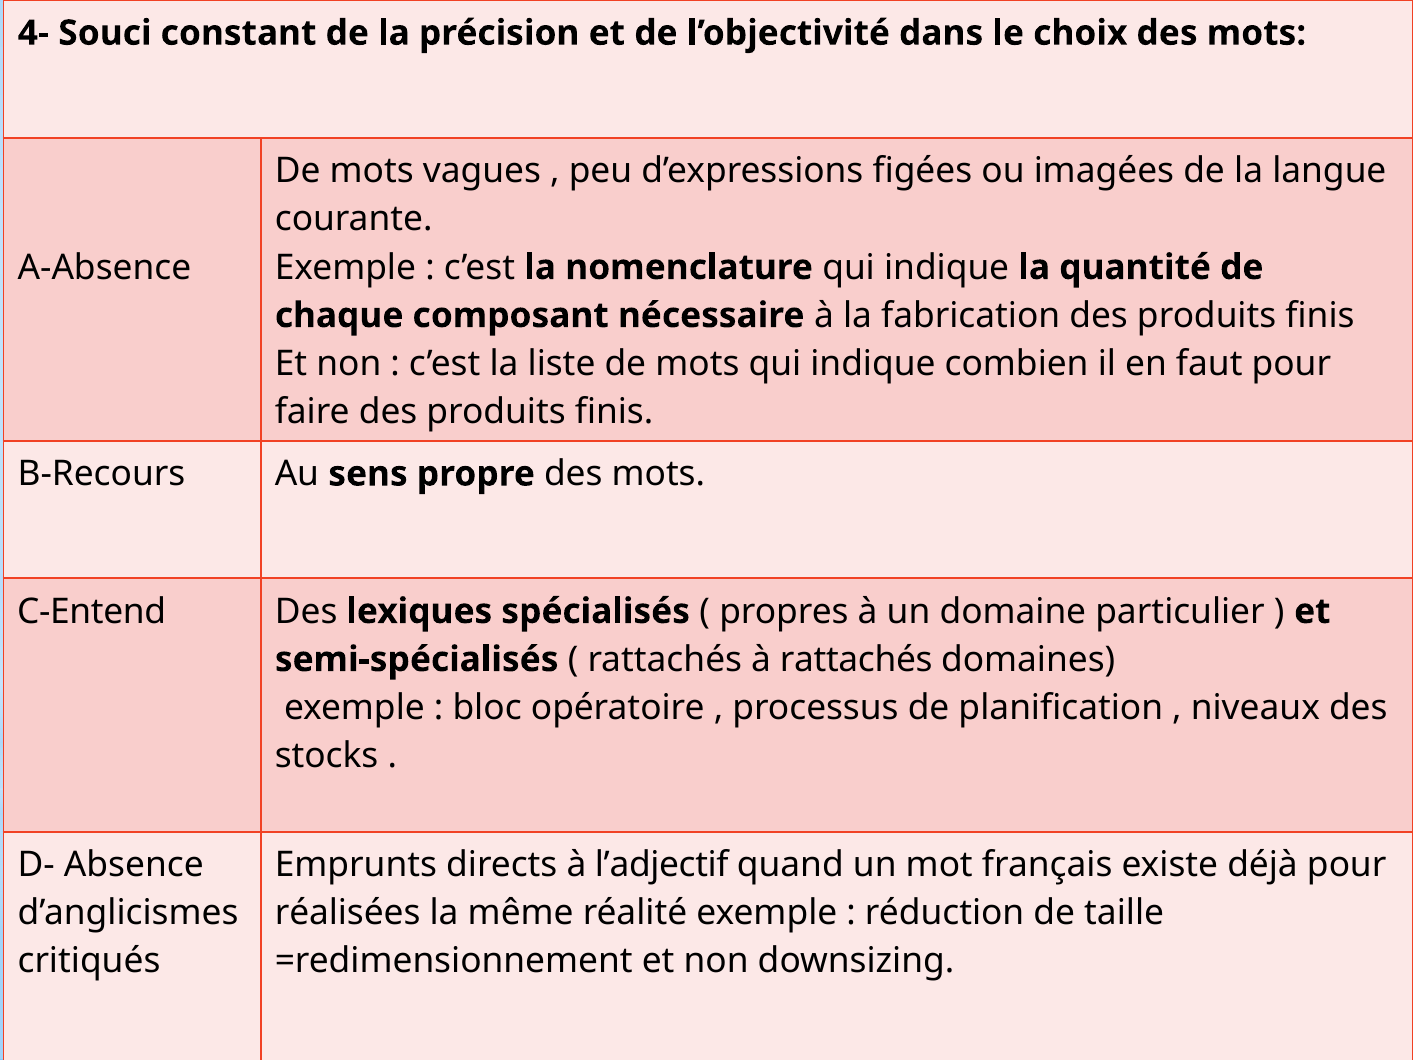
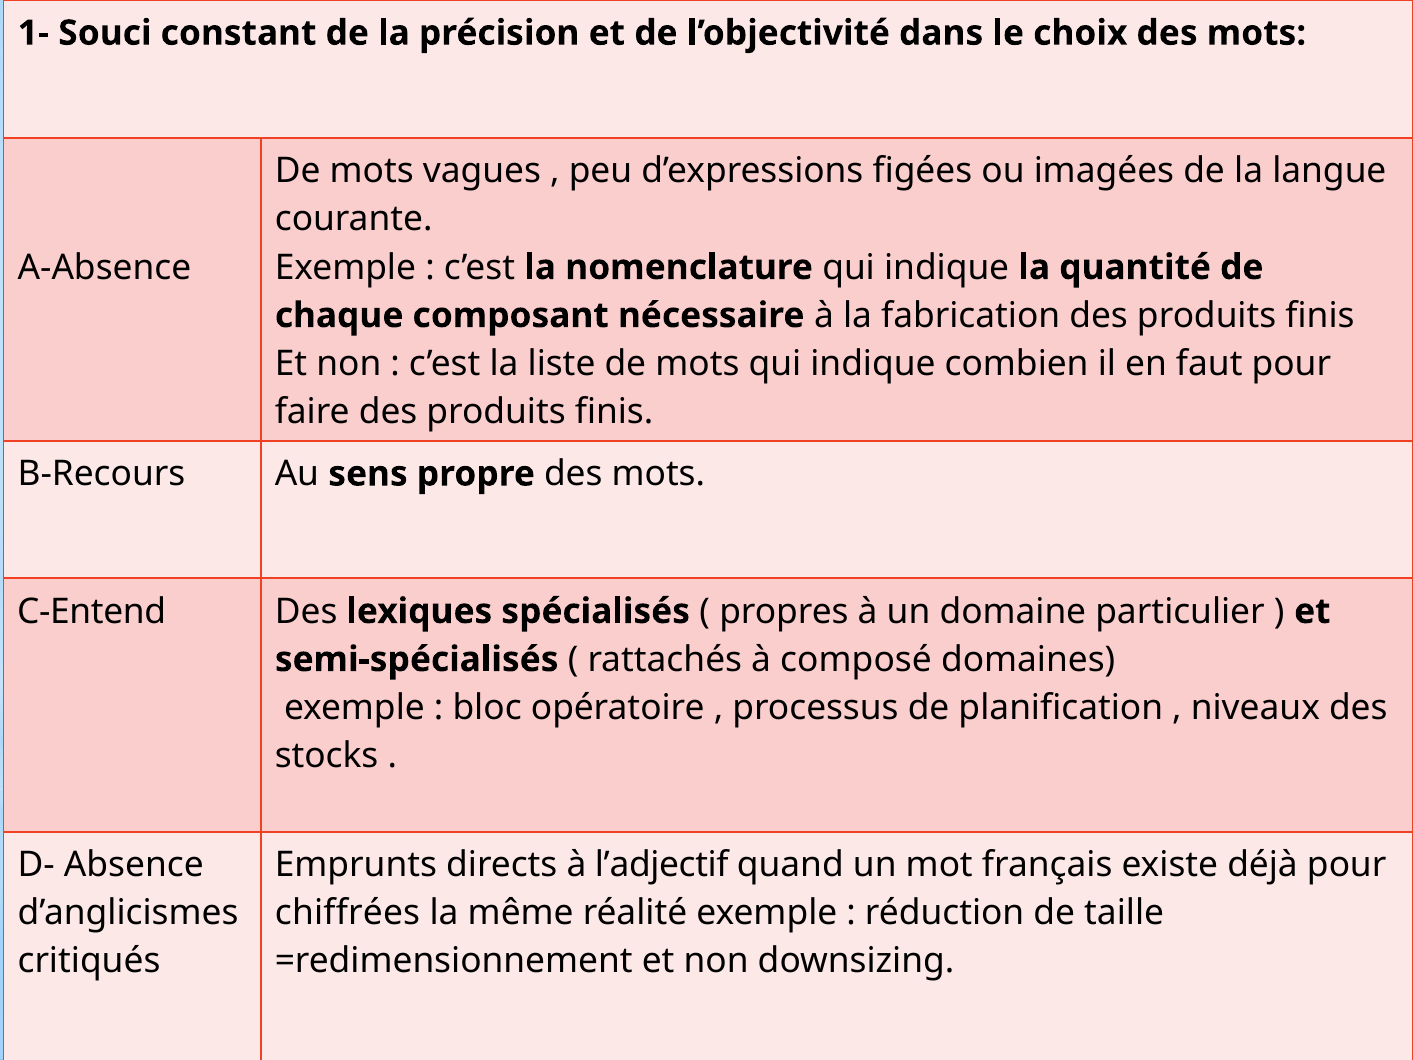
4-: 4- -> 1-
à rattachés: rattachés -> composé
réalisées: réalisées -> chiffrées
